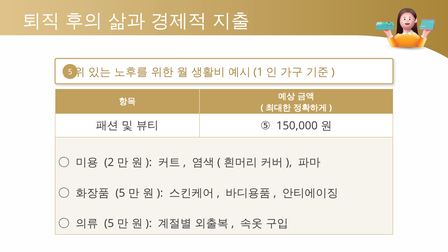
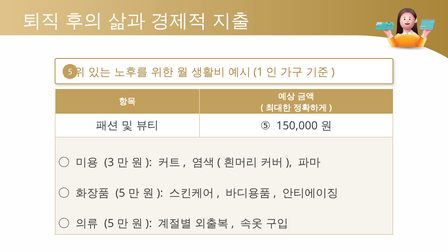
2: 2 -> 3
